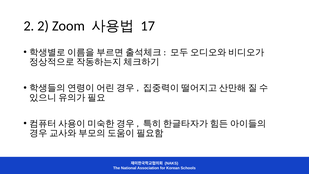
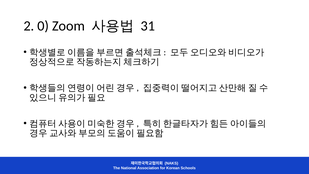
2 2: 2 -> 0
17: 17 -> 31
